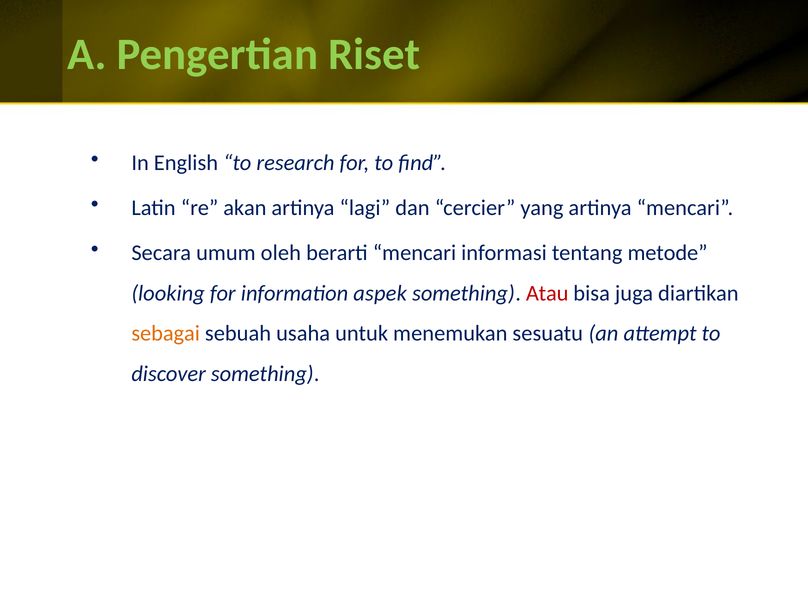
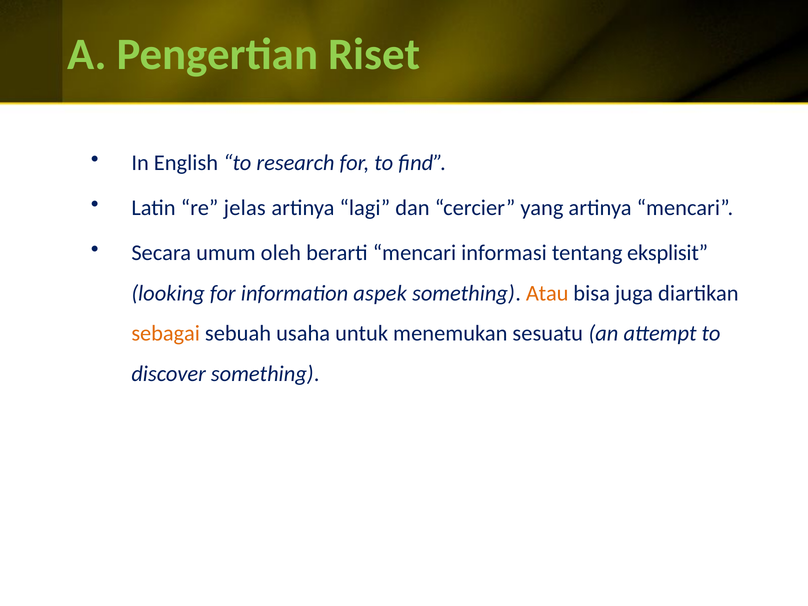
akan: akan -> jelas
metode: metode -> eksplisit
Atau colour: red -> orange
